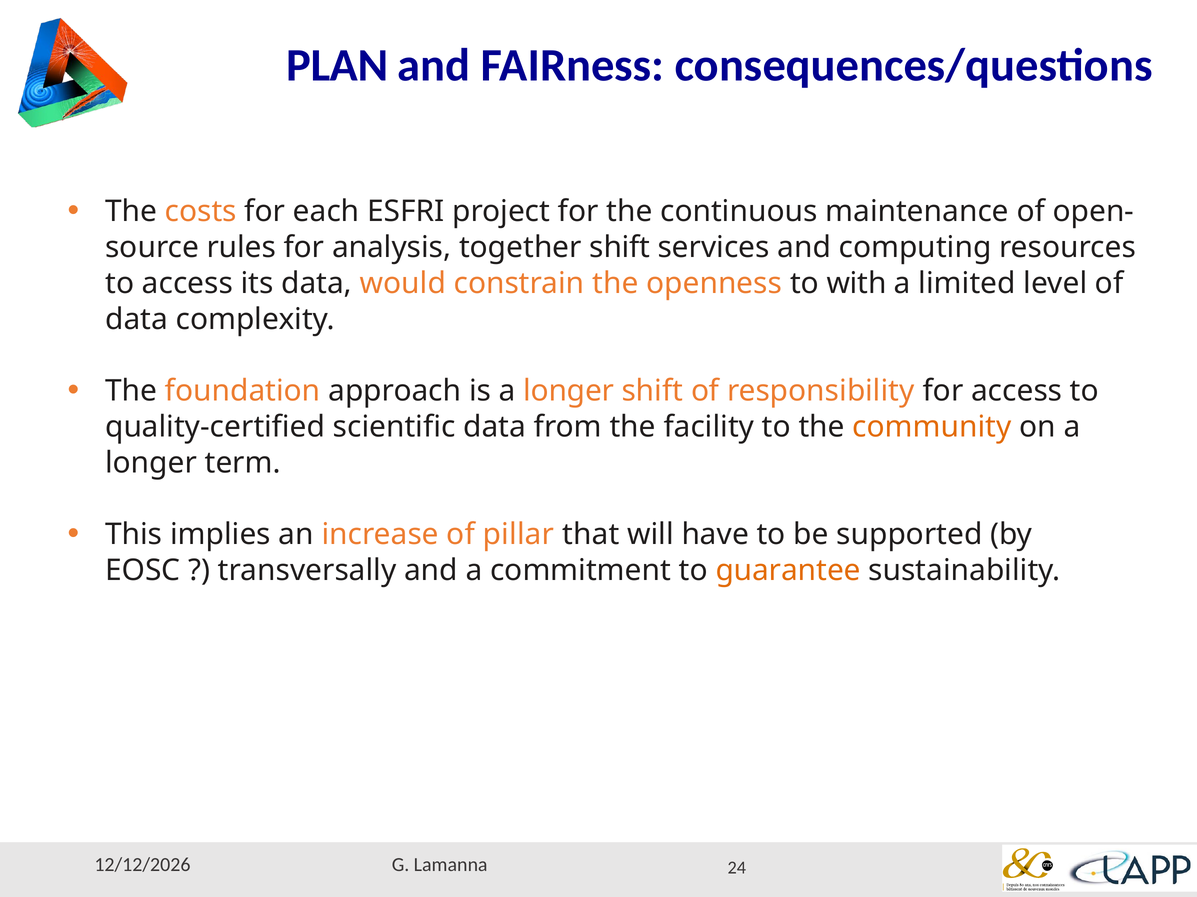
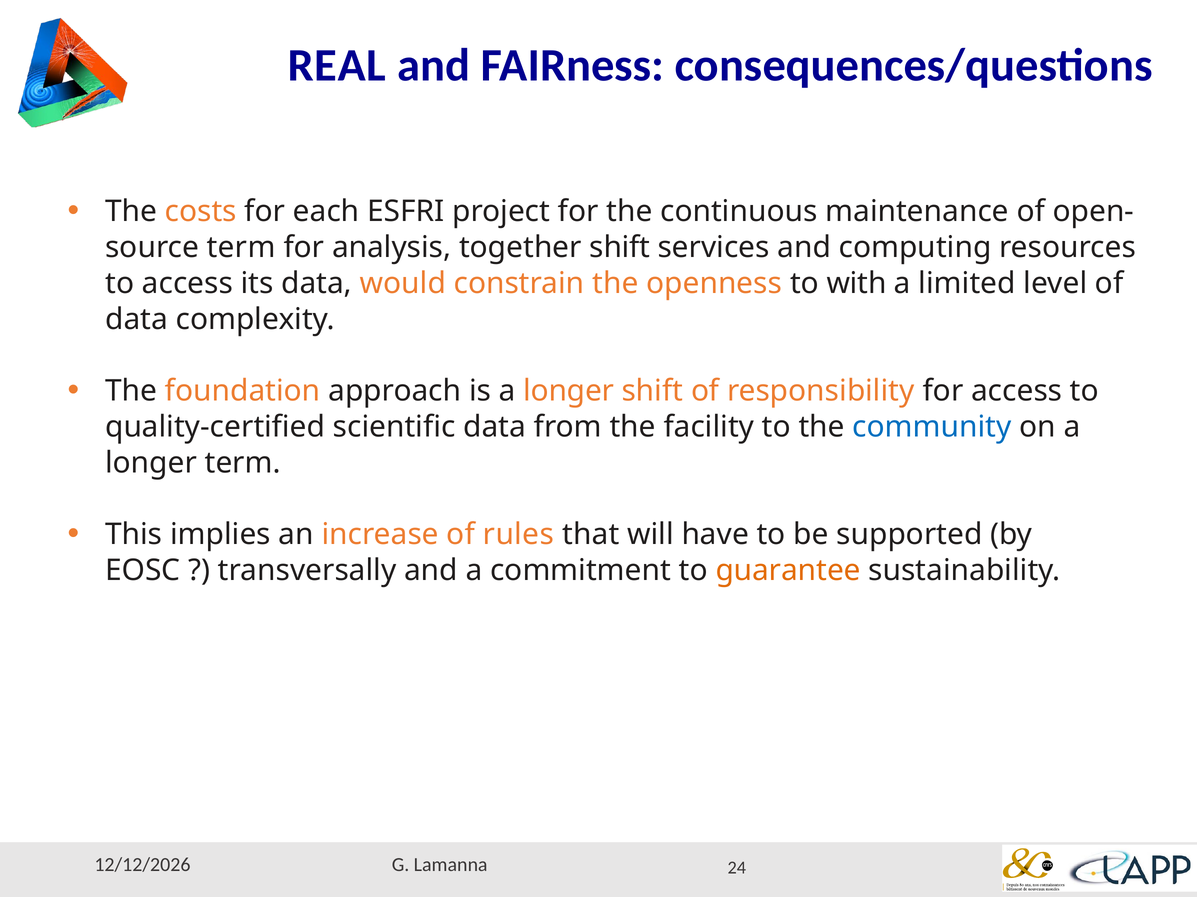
PLAN: PLAN -> REAL
rules at (241, 248): rules -> term
community colour: orange -> blue
pillar: pillar -> rules
